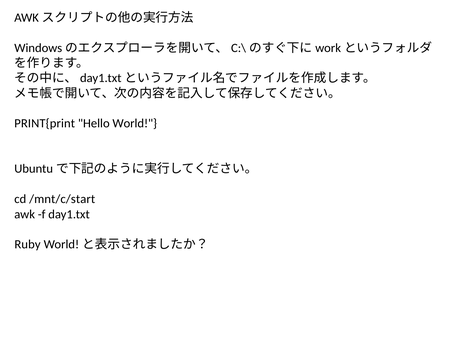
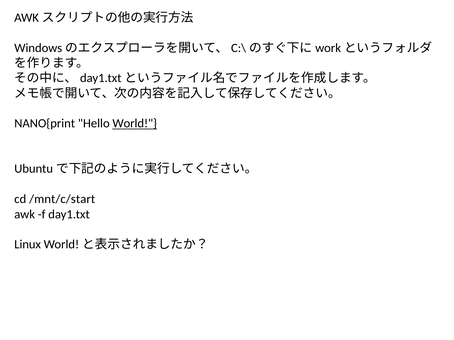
PRINT{print: PRINT{print -> NANO{print
World underline: none -> present
Ruby: Ruby -> Linux
